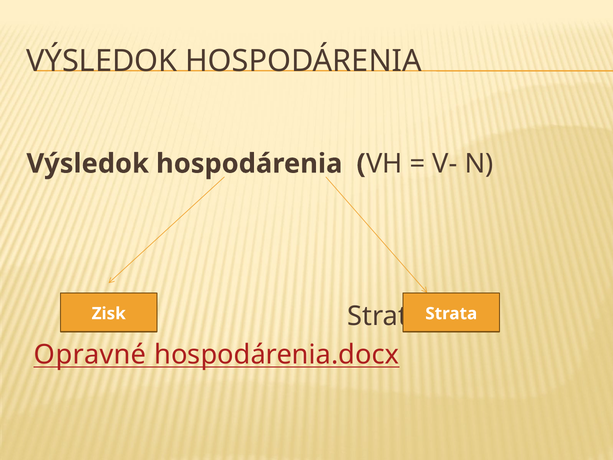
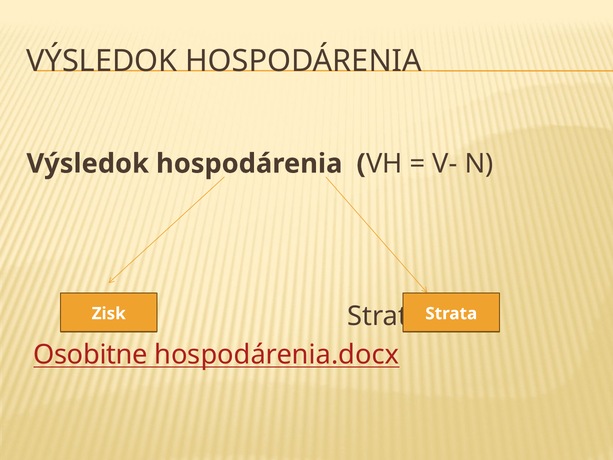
Opravné: Opravné -> Osobitne
